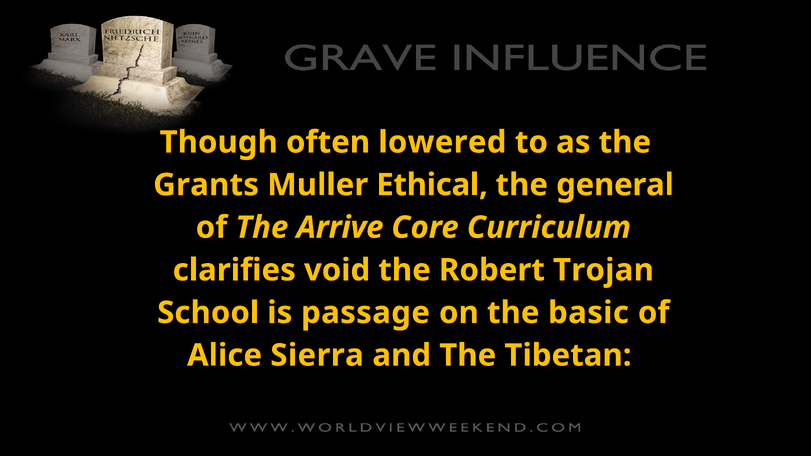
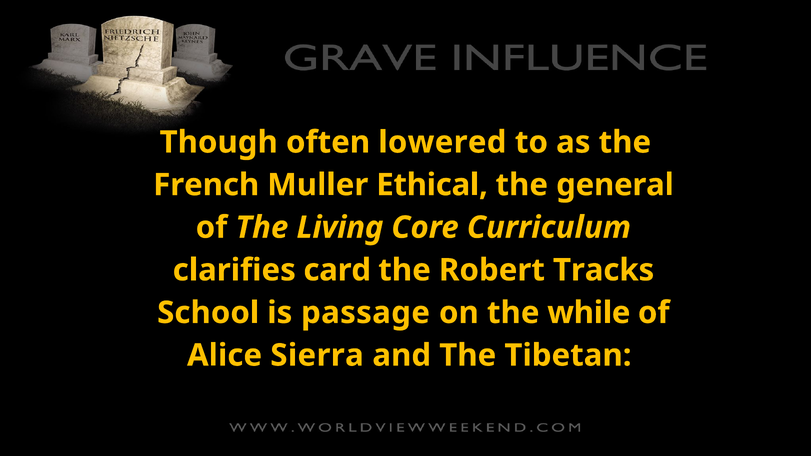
Grants: Grants -> French
Arrive: Arrive -> Living
void: void -> card
Trojan: Trojan -> Tracks
basic: basic -> while
